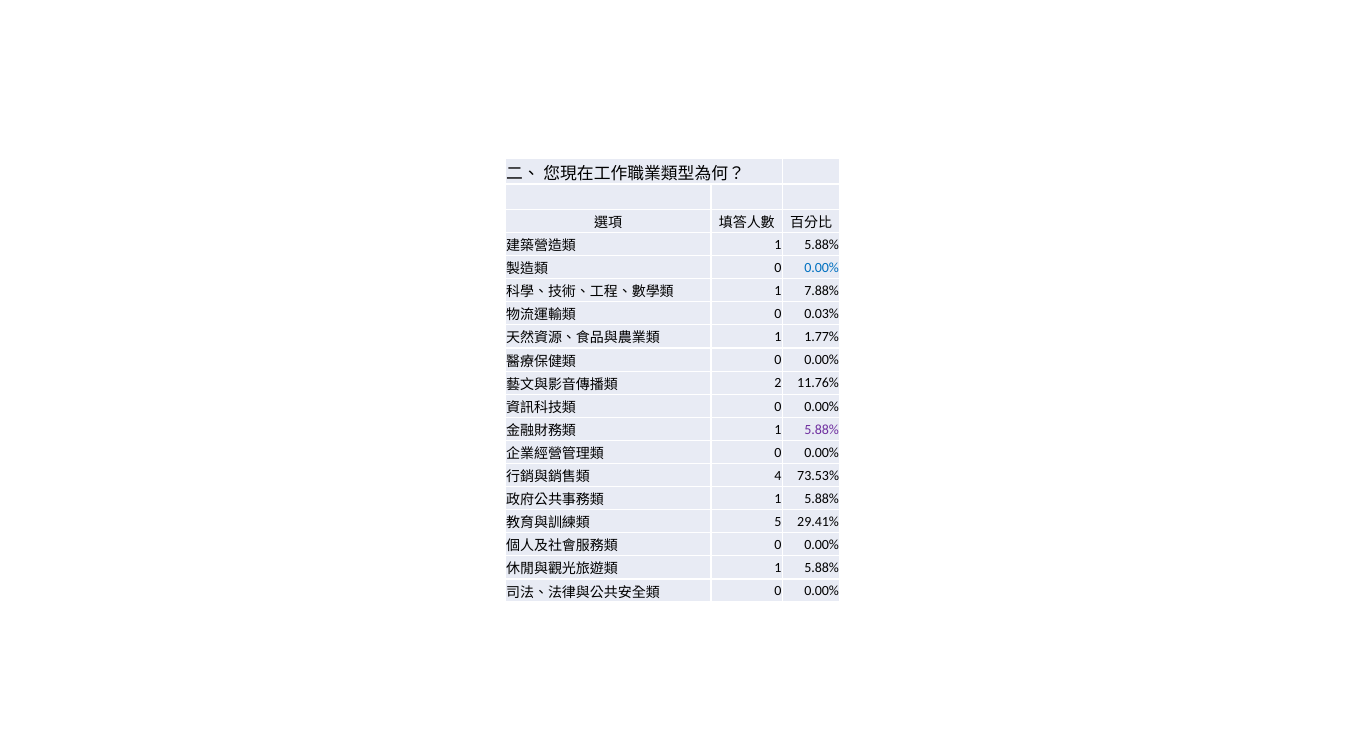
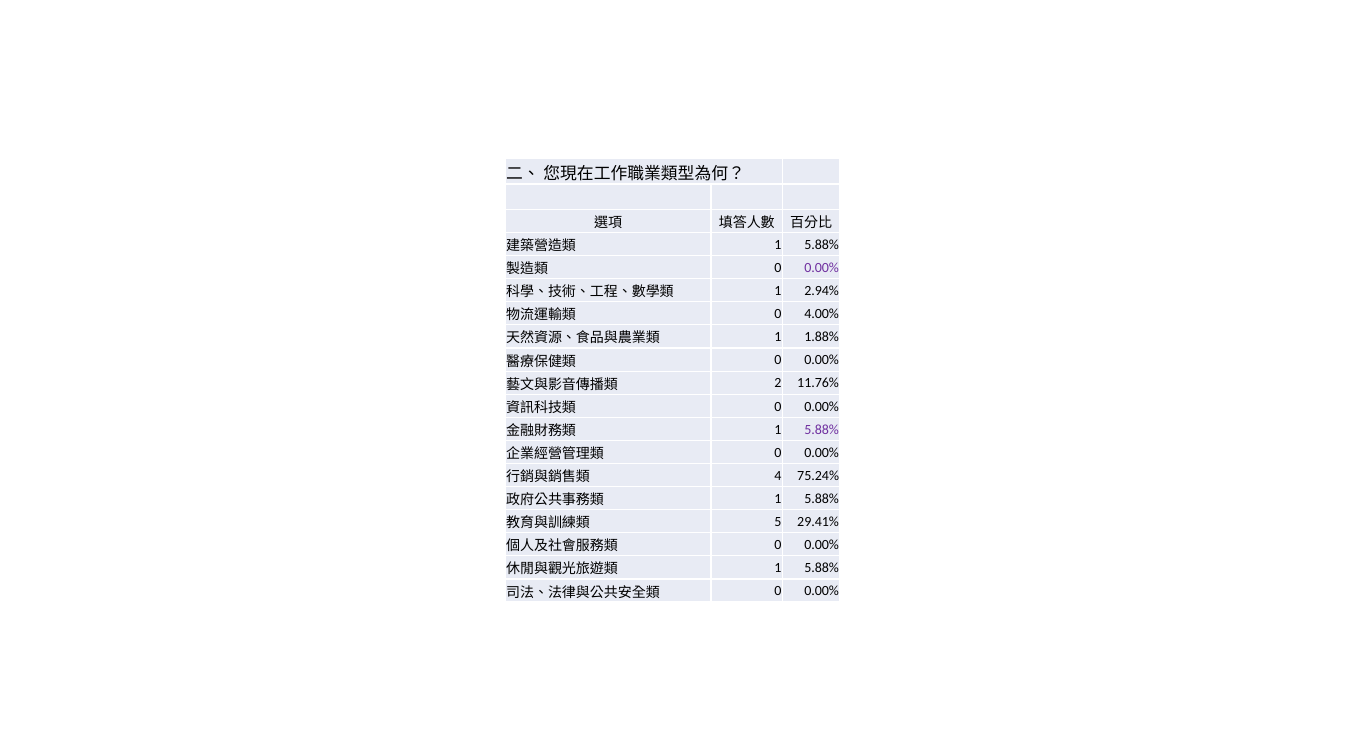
0.00% at (822, 268) colour: blue -> purple
7.88%: 7.88% -> 2.94%
0.03%: 0.03% -> 4.00%
1.77%: 1.77% -> 1.88%
73.53%: 73.53% -> 75.24%
